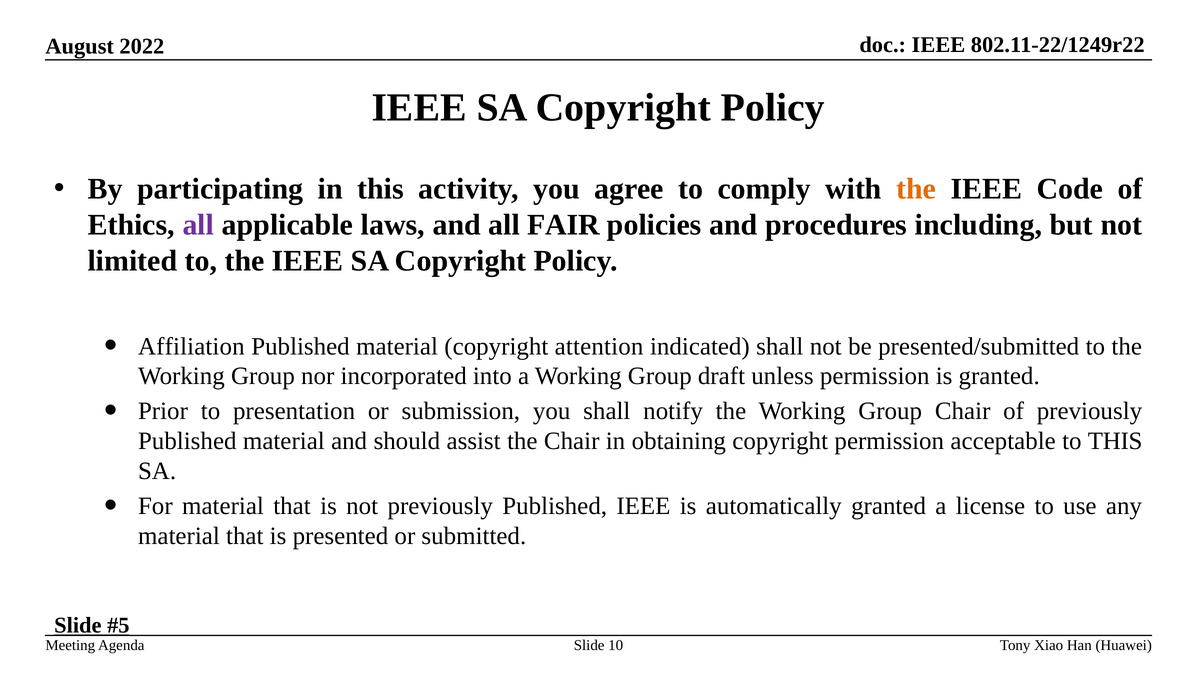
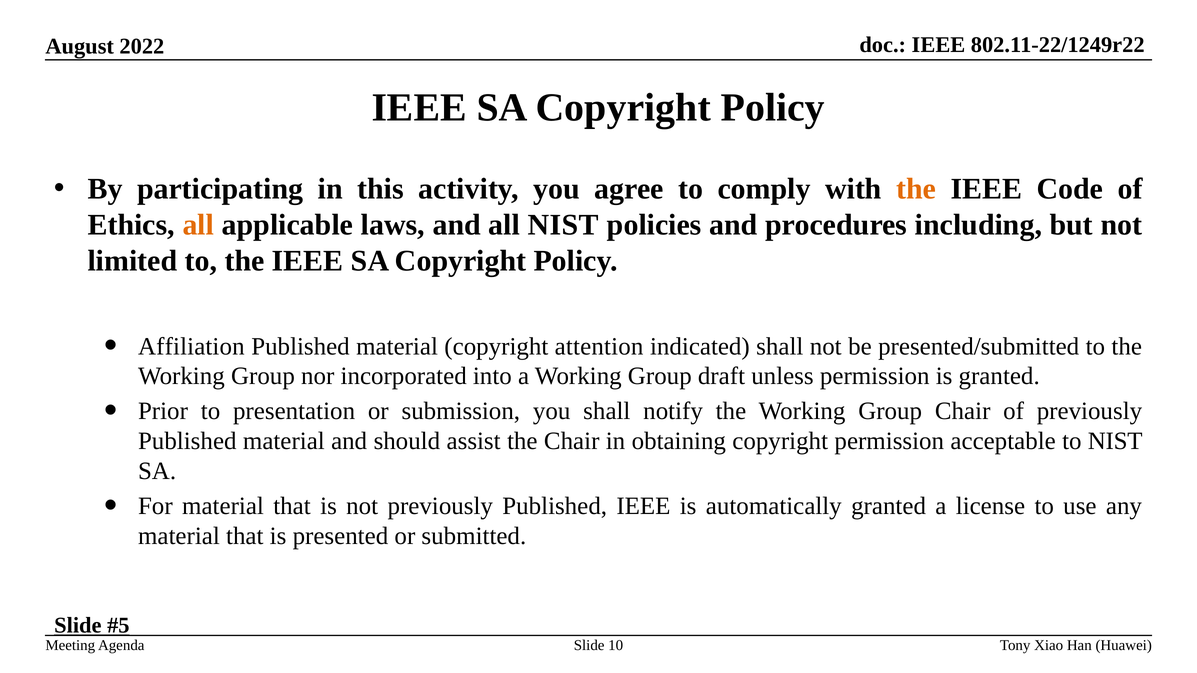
all at (198, 225) colour: purple -> orange
all FAIR: FAIR -> NIST
to THIS: THIS -> NIST
